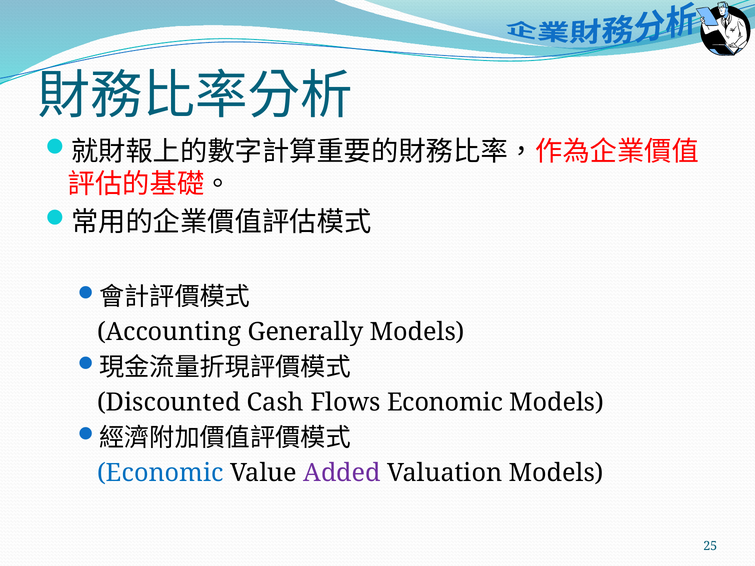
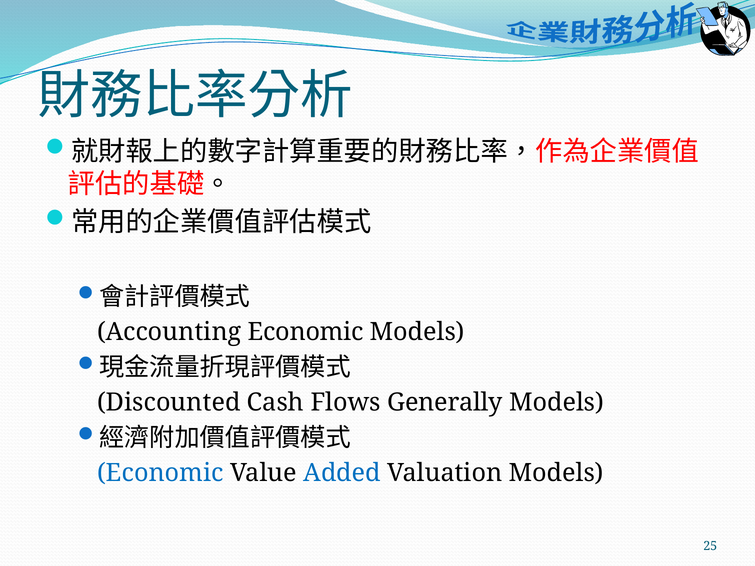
Accounting Generally: Generally -> Economic
Flows Economic: Economic -> Generally
Added colour: purple -> blue
